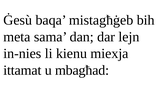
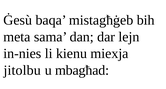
ittamat: ittamat -> jitolbu
